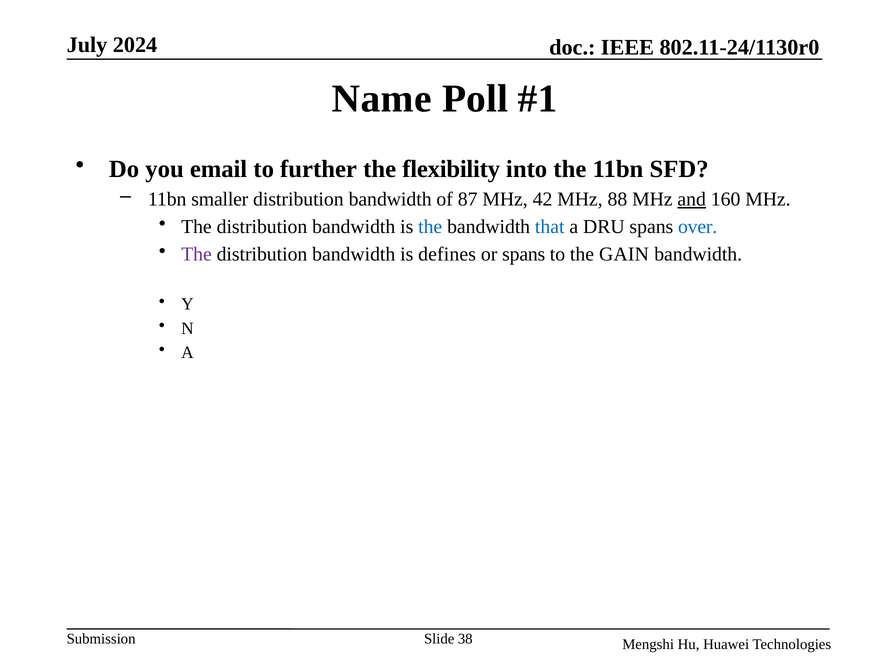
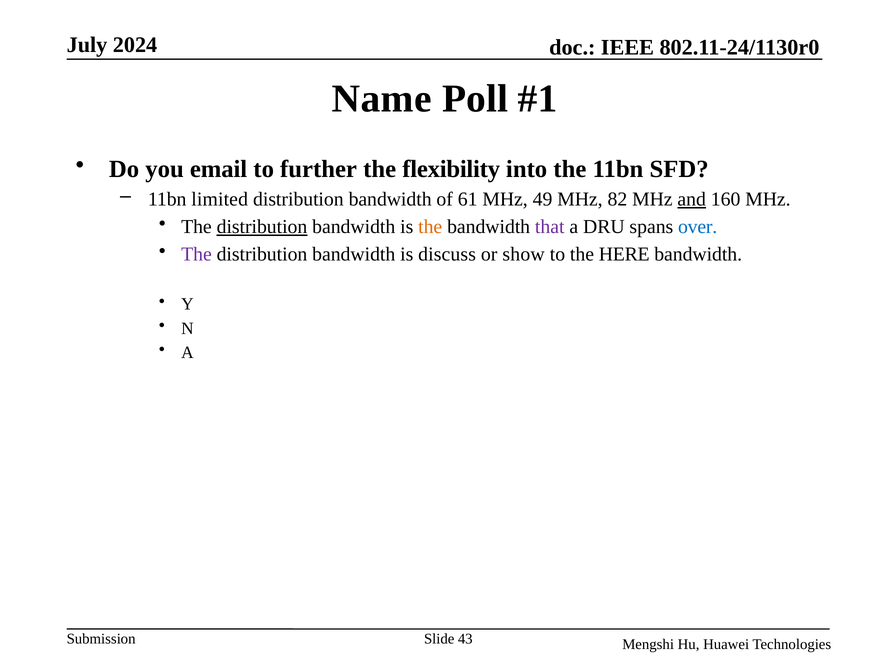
smaller: smaller -> limited
87: 87 -> 61
42: 42 -> 49
88: 88 -> 82
distribution at (262, 227) underline: none -> present
the at (430, 227) colour: blue -> orange
that colour: blue -> purple
defines: defines -> discuss
or spans: spans -> show
GAIN: GAIN -> HERE
38: 38 -> 43
